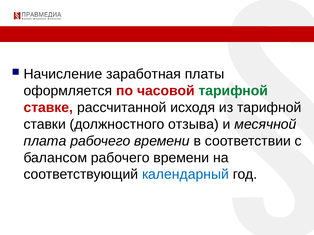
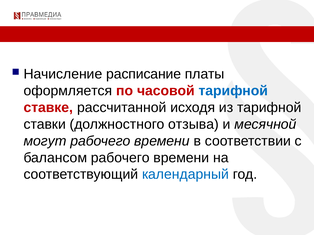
заработная: заработная -> расписание
тарифной at (233, 91) colour: green -> blue
плата: плата -> могут
